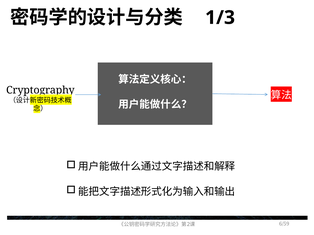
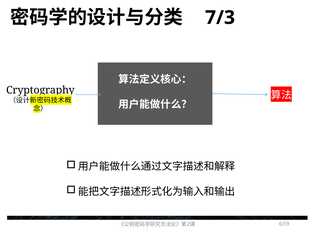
1/3: 1/3 -> 7/3
